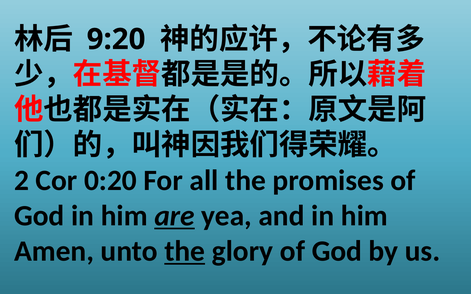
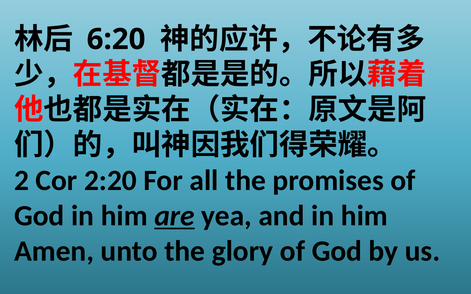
9:20: 9:20 -> 6:20
0:20: 0:20 -> 2:20
the at (185, 251) underline: present -> none
